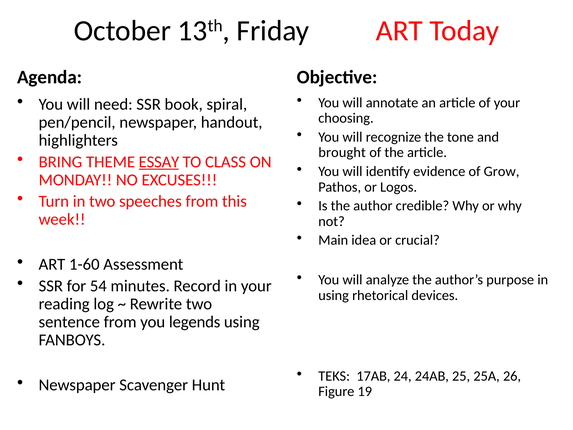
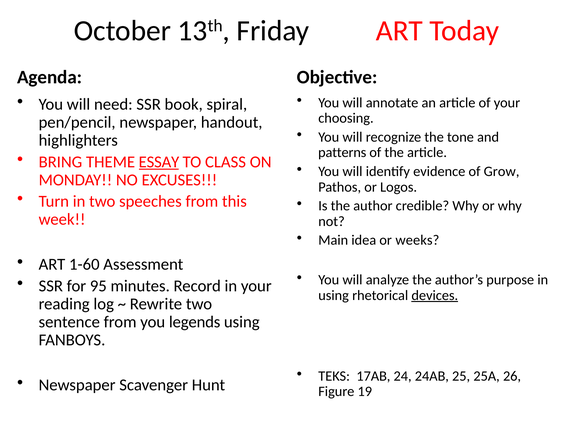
brought: brought -> patterns
crucial: crucial -> weeks
54: 54 -> 95
devices underline: none -> present
